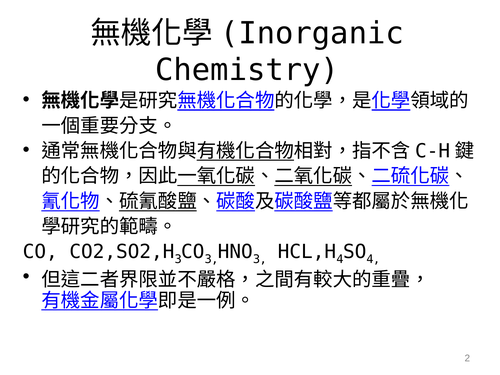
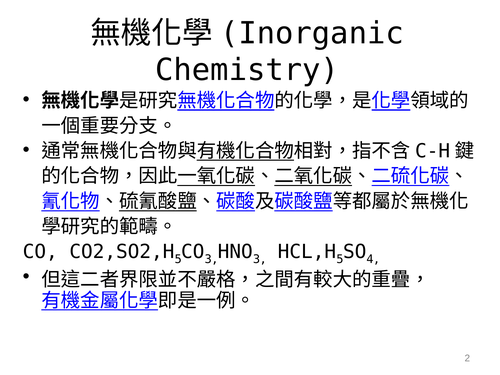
3 at (178, 259): 3 -> 5
4 at (340, 259): 4 -> 5
